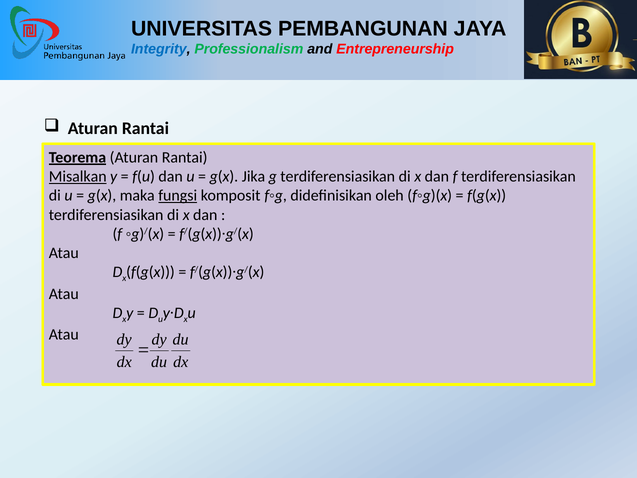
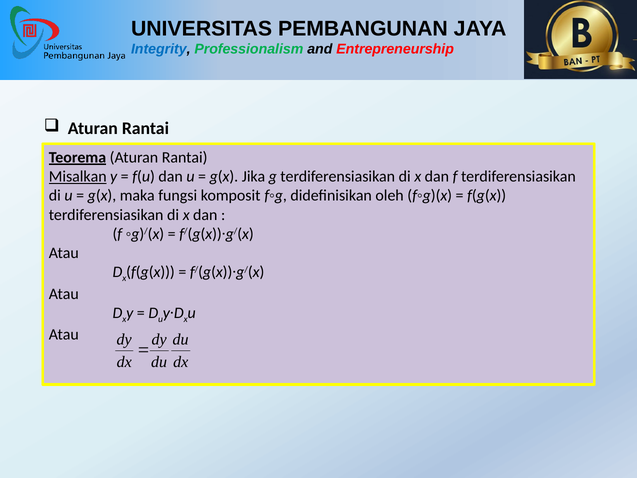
fungsi underline: present -> none
